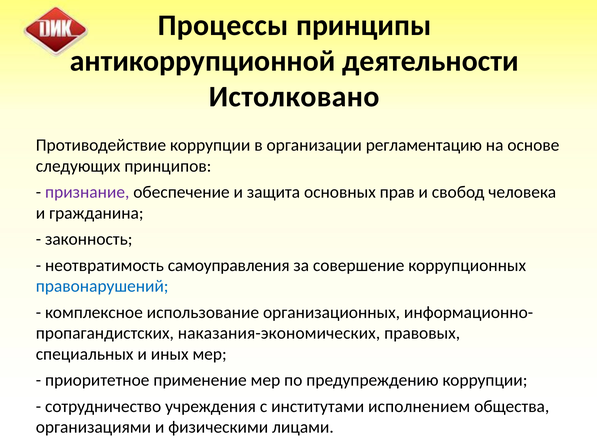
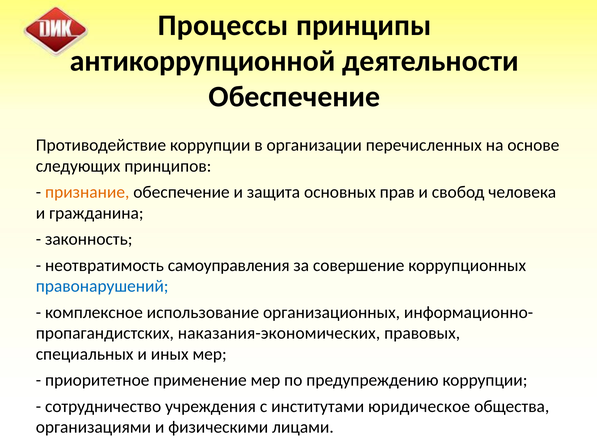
Истолковано at (294, 97): Истолковано -> Обеспечение
регламентацию: регламентацию -> перечисленных
признание colour: purple -> orange
исполнением: исполнением -> юридическое
